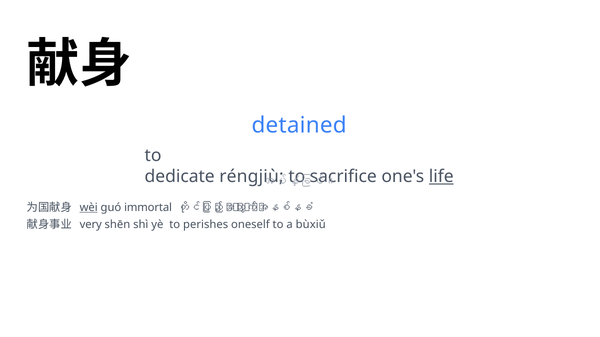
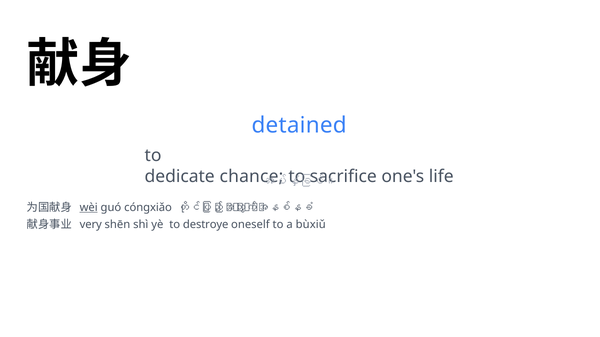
réngjiù: réngjiù -> chance
life underline: present -> none
immortal: immortal -> cóngxiǎo
perishes: perishes -> destroye
